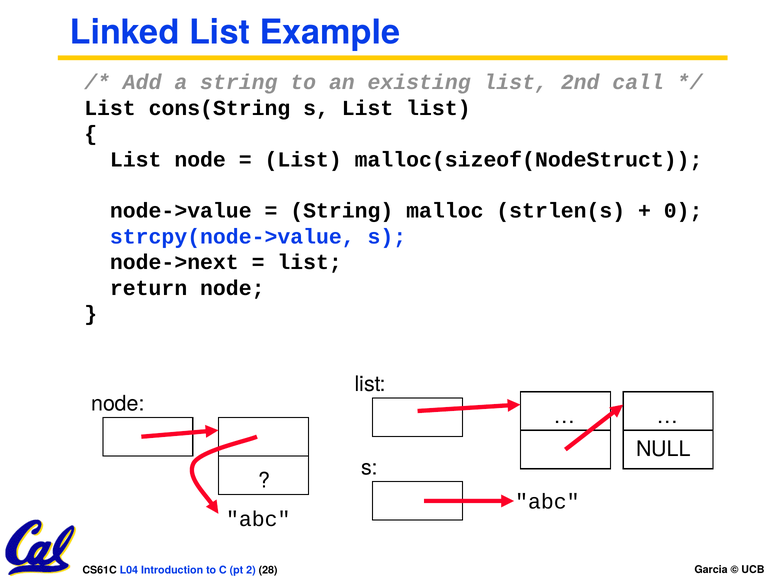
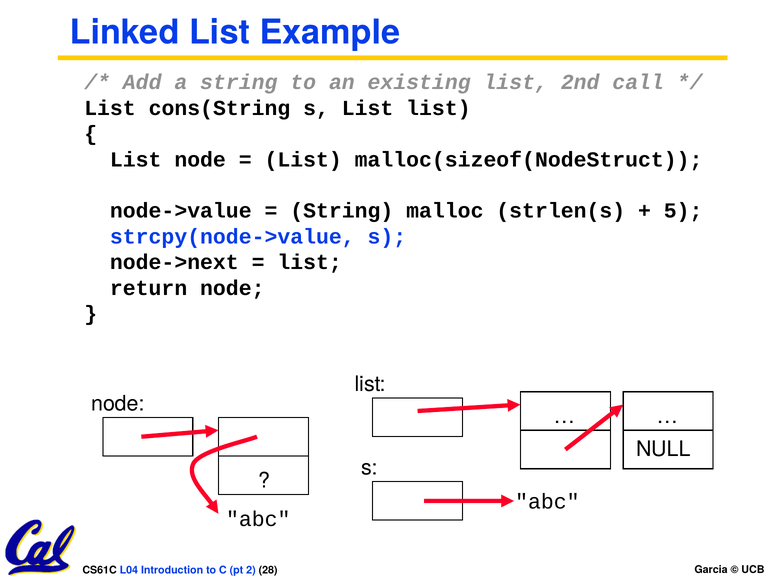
0: 0 -> 5
